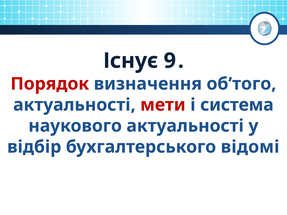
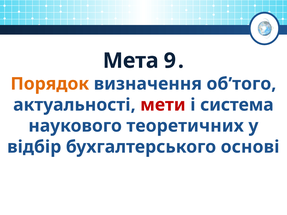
Існує: Існує -> Мета
Порядок colour: red -> orange
наукового актуальності: актуальності -> теоретичних
відомі: відомі -> основі
